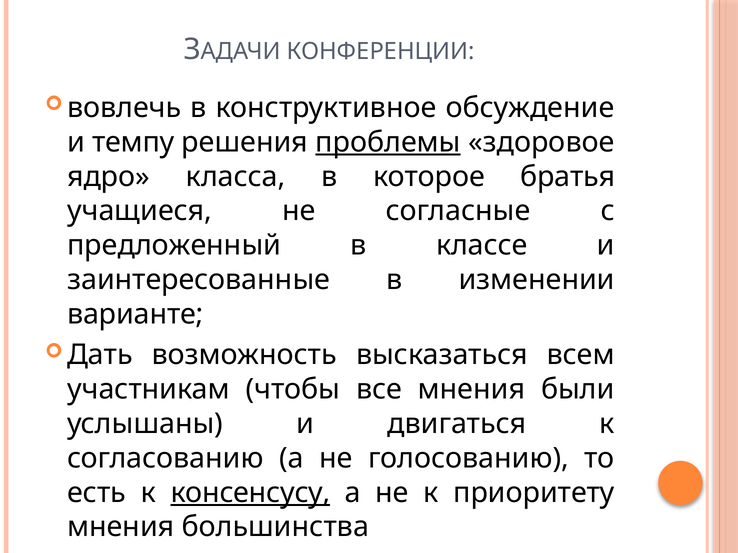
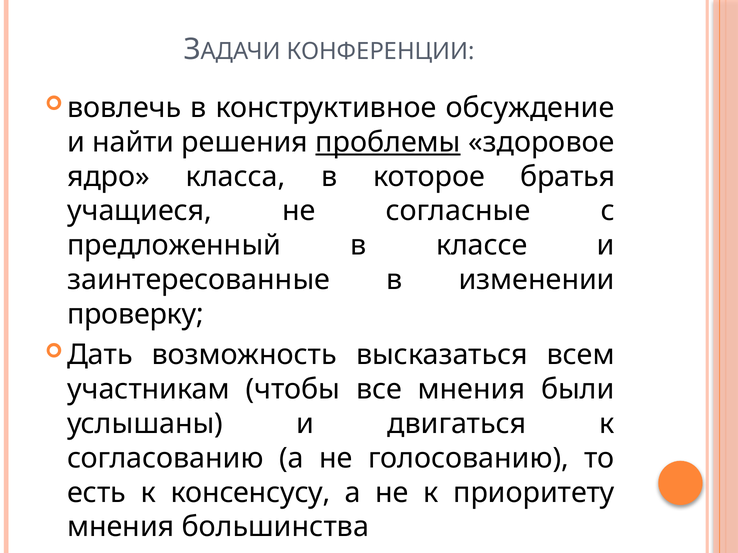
темпу: темпу -> найти
варианте: варианте -> проверку
консенсусу underline: present -> none
